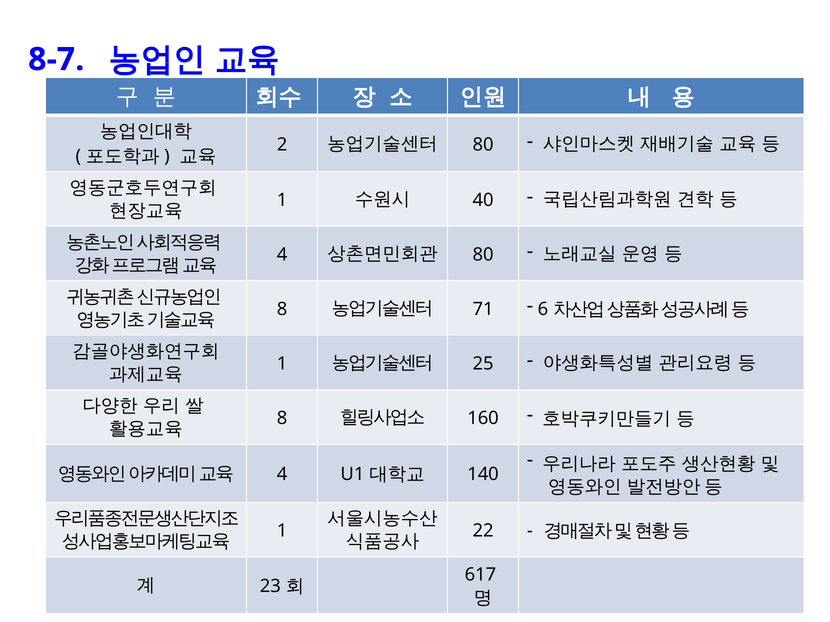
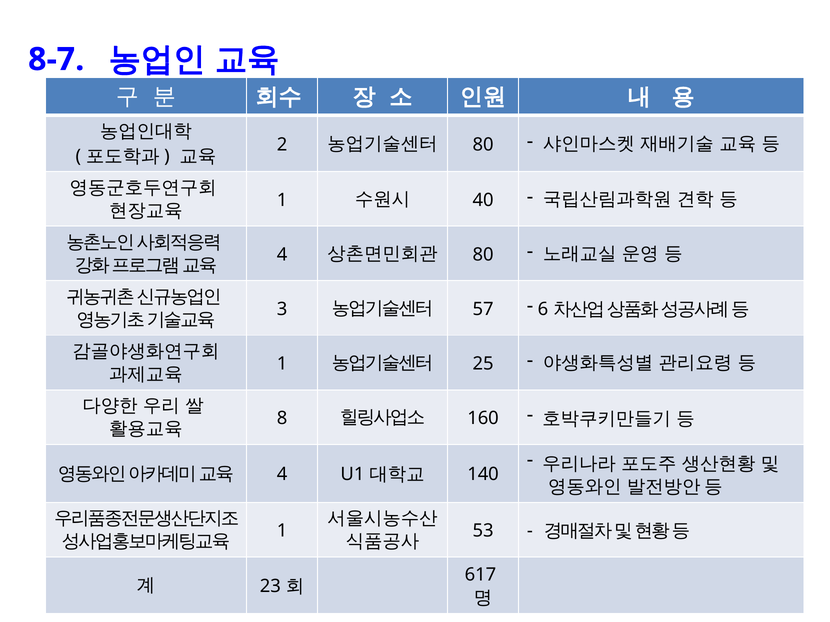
8 at (282, 309): 8 -> 3
71: 71 -> 57
22: 22 -> 53
